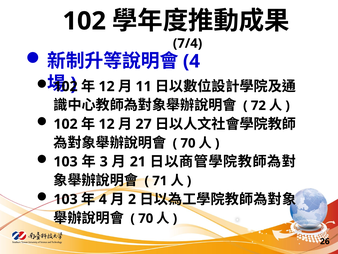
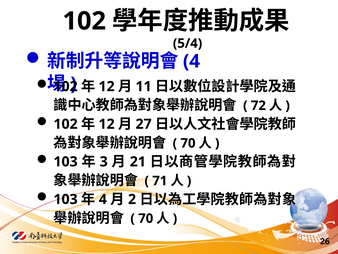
7/4: 7/4 -> 5/4
